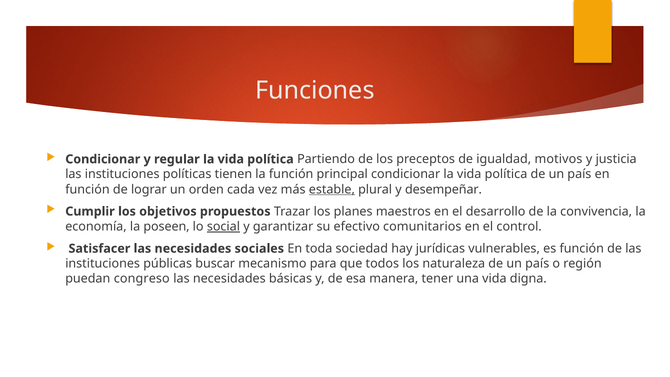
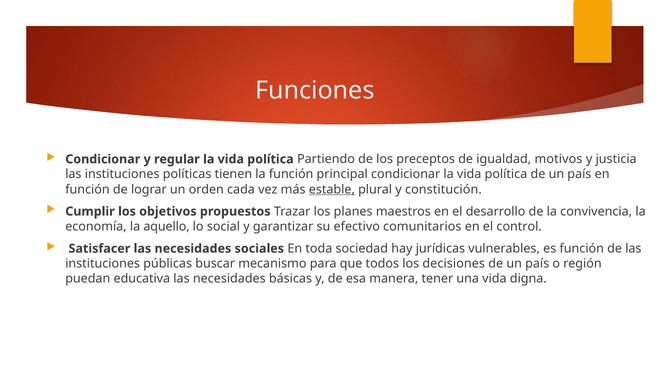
desempeñar: desempeñar -> constitución
poseen: poseen -> aquello
social underline: present -> none
naturaleza: naturaleza -> decisiones
congreso: congreso -> educativa
